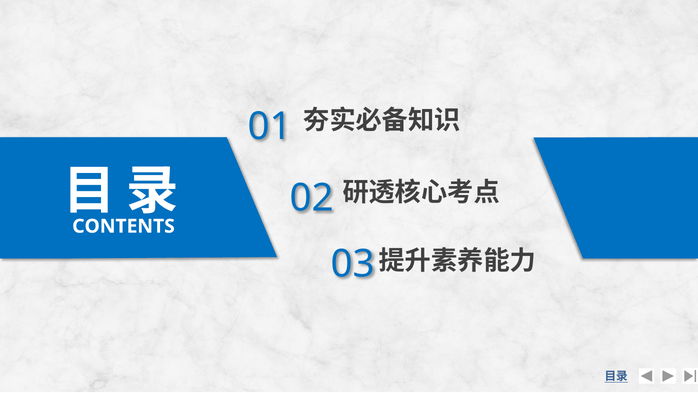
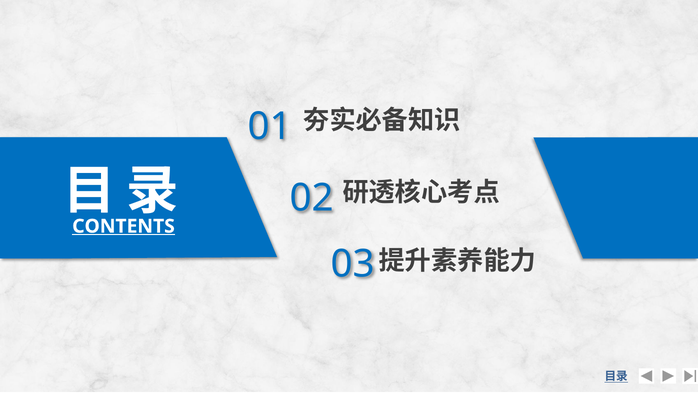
CONTENTS underline: none -> present
